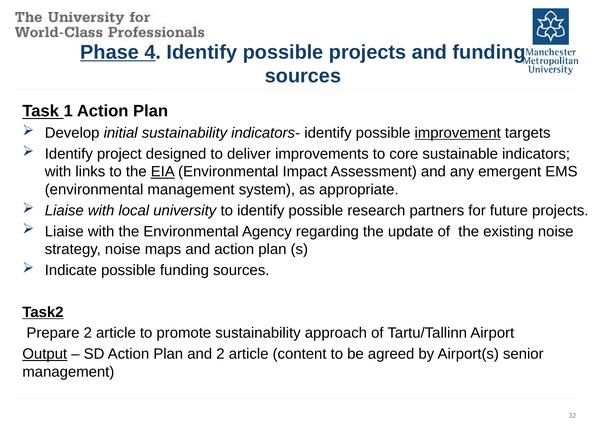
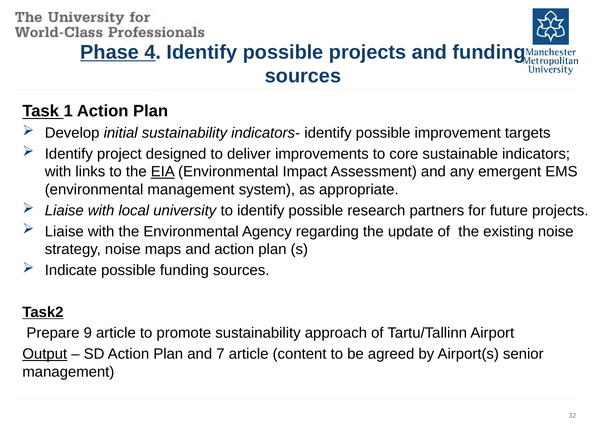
improvement underline: present -> none
Prepare 2: 2 -> 9
and 2: 2 -> 7
